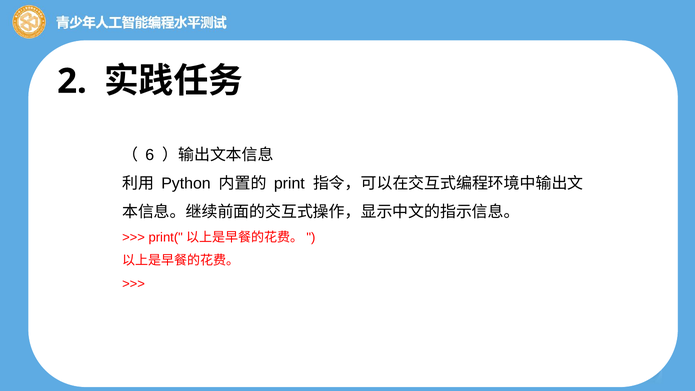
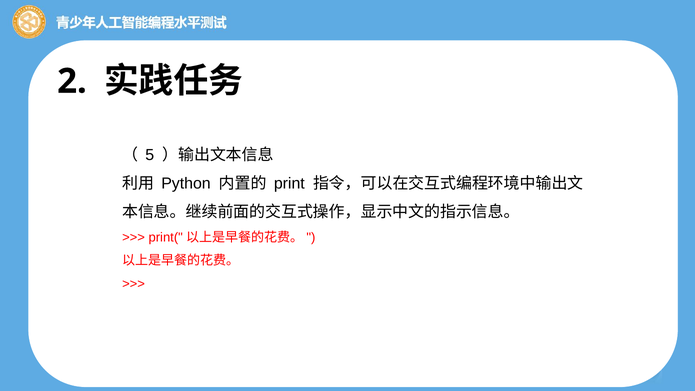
6: 6 -> 5
